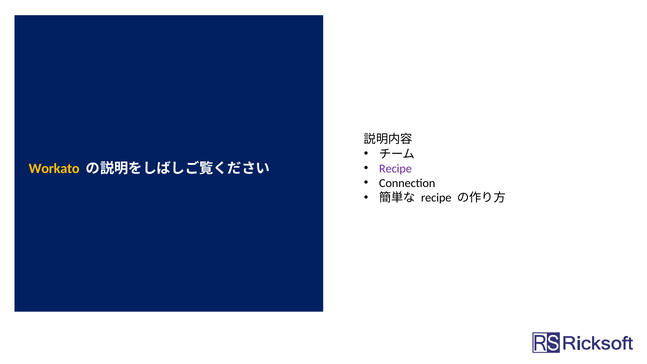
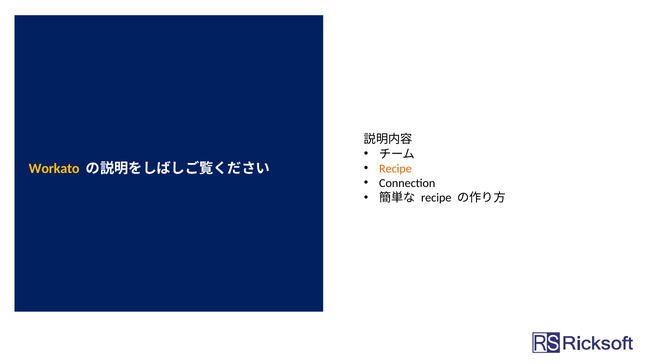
Recipe at (395, 169) colour: purple -> orange
